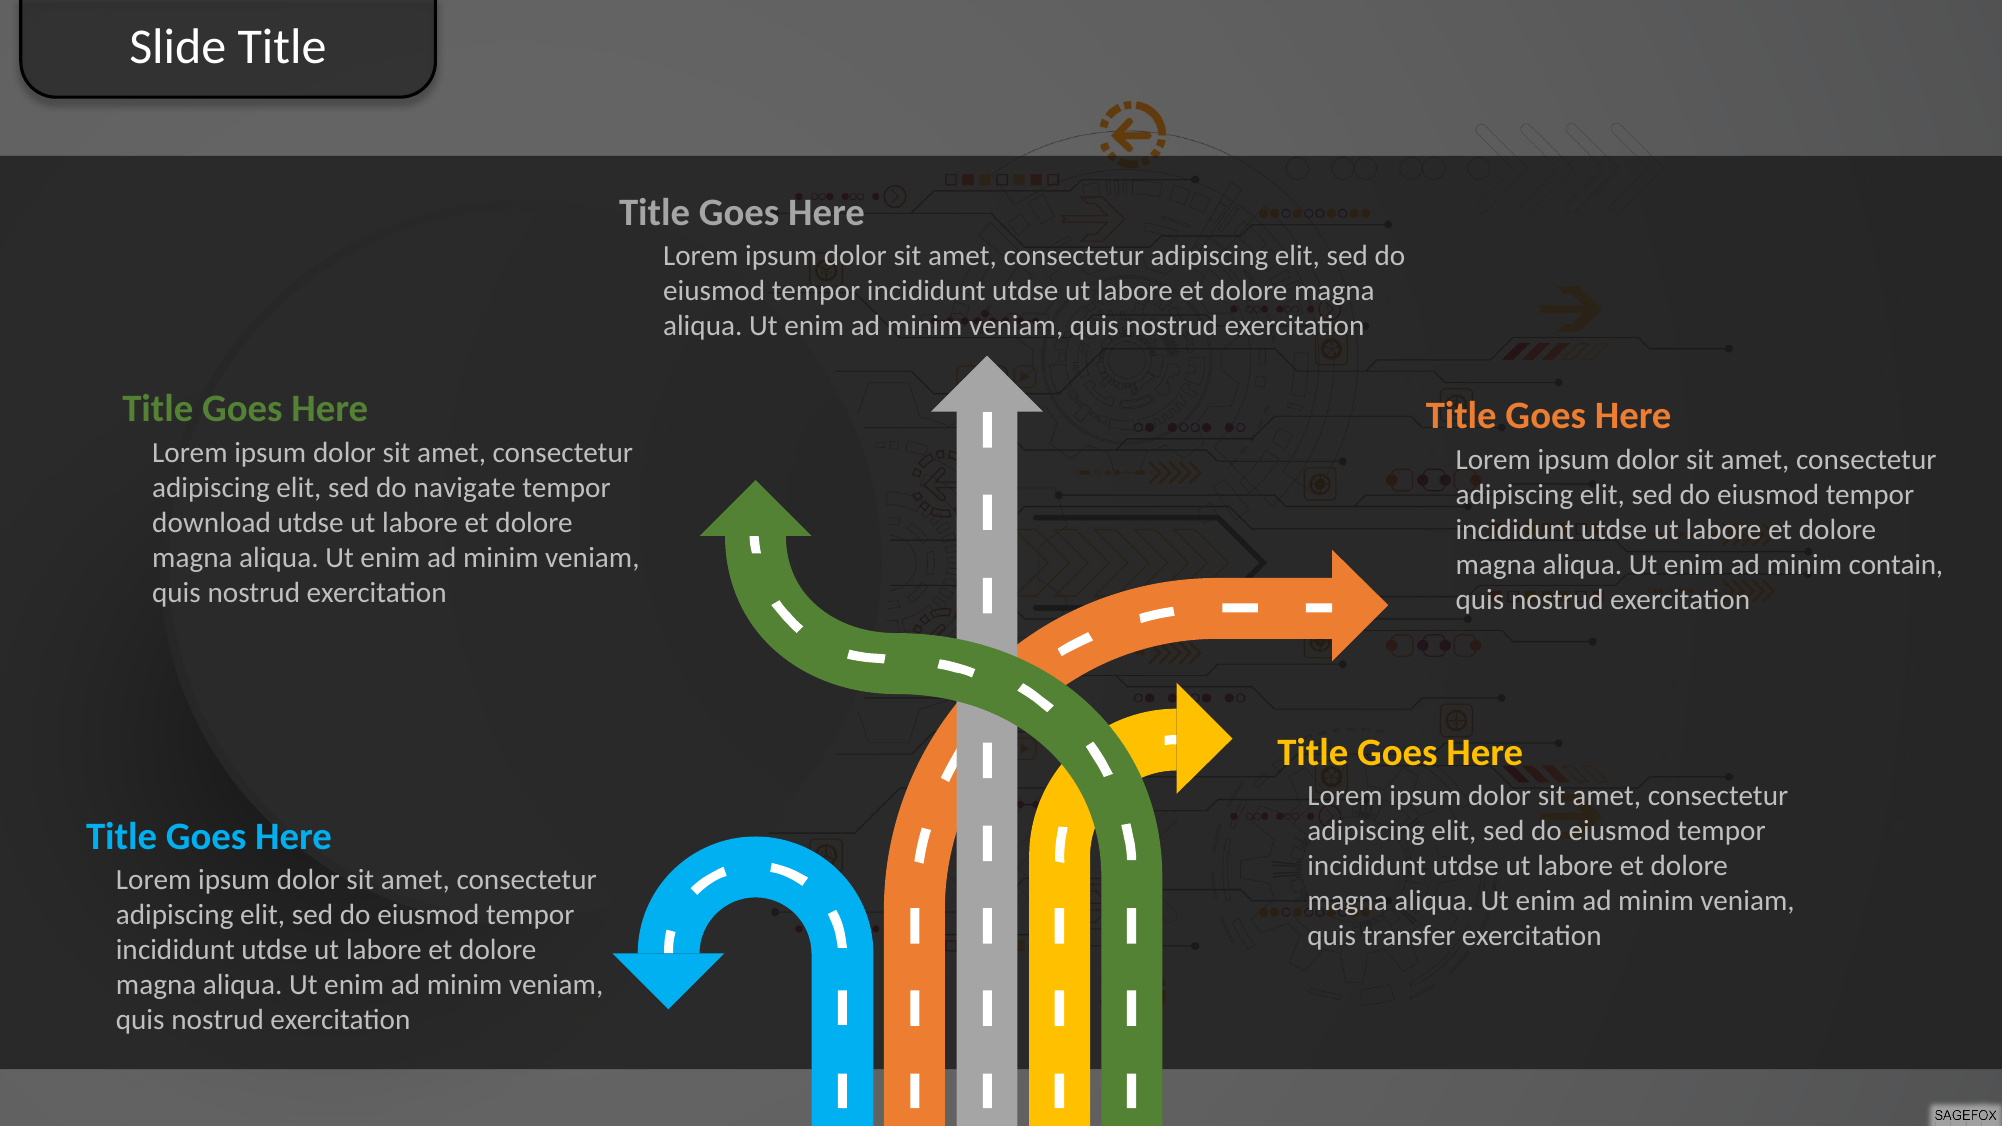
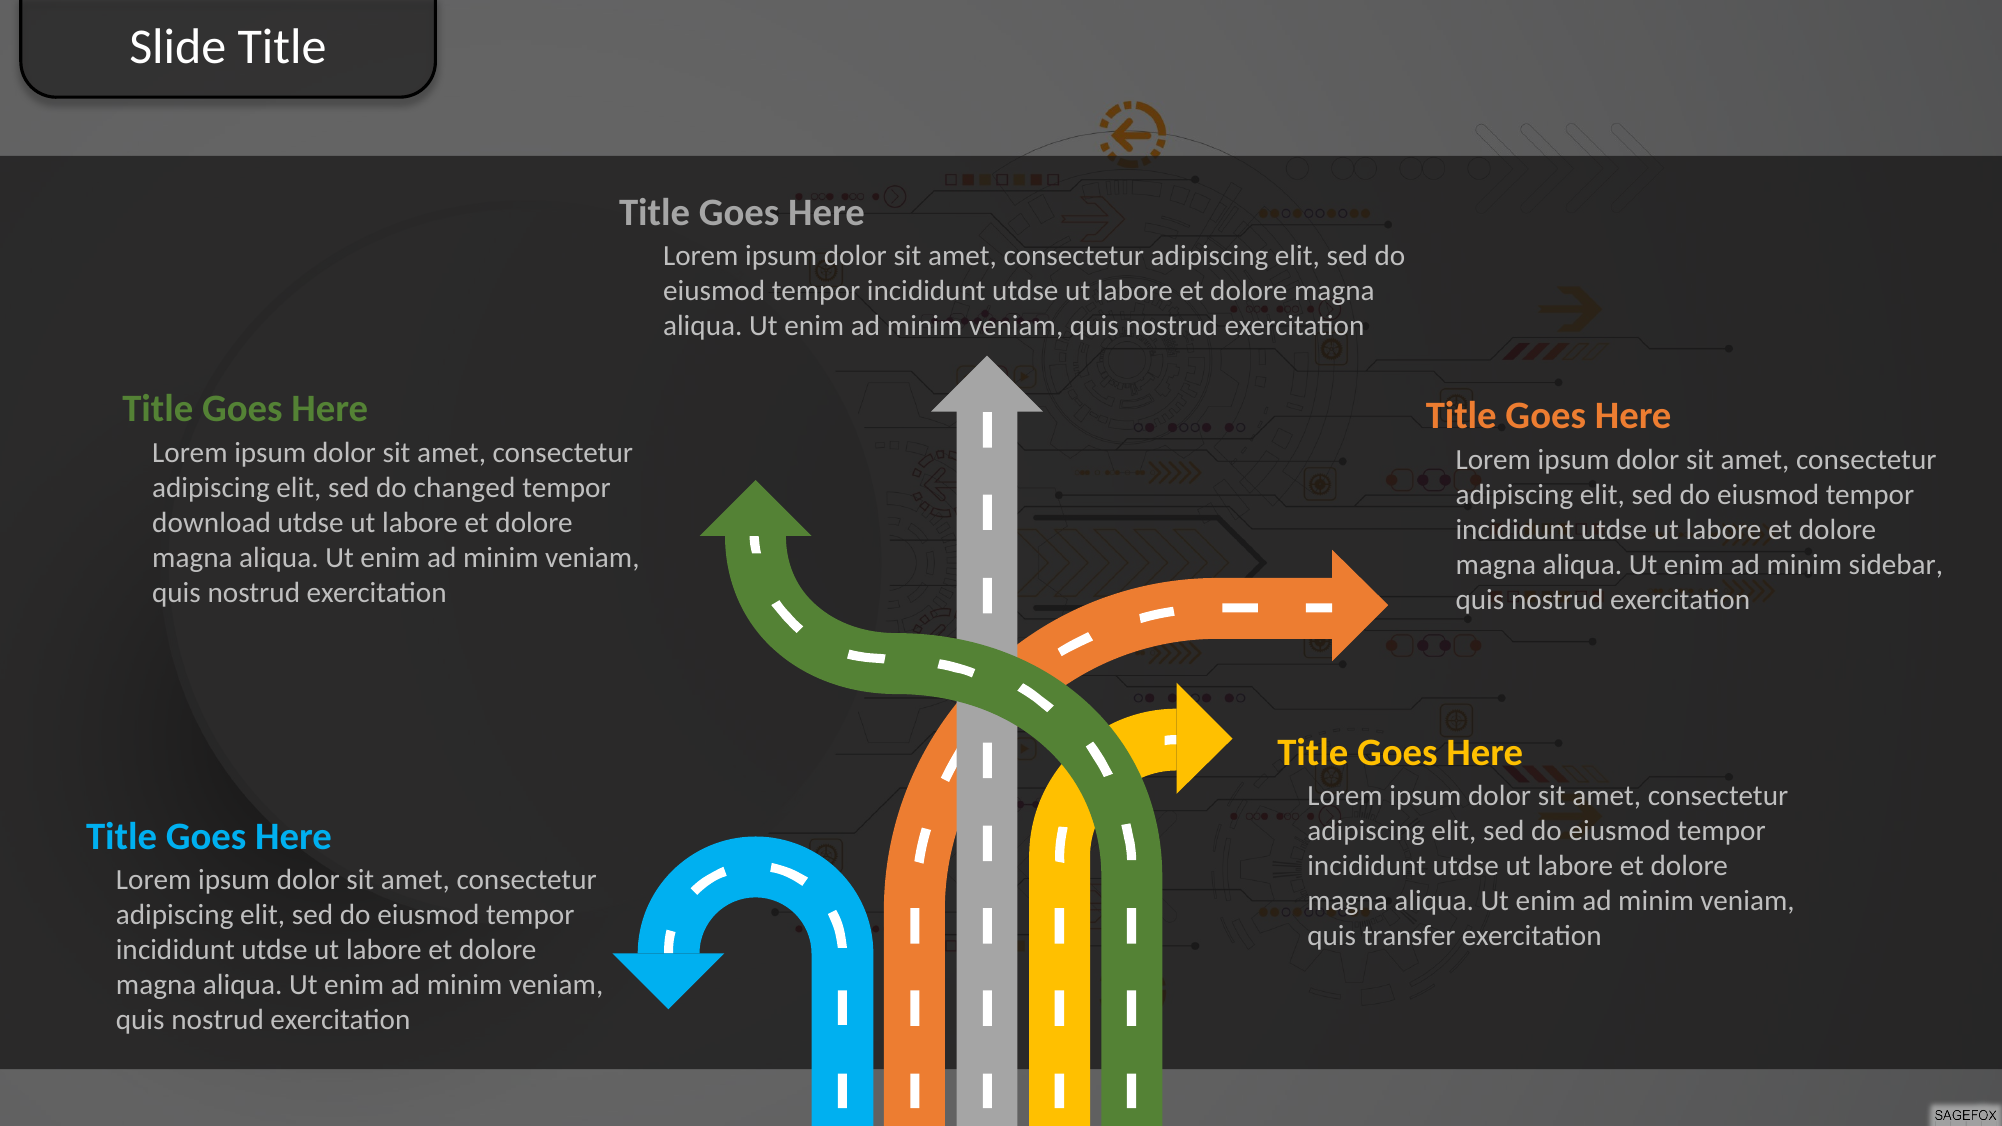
navigate: navigate -> changed
contain: contain -> sidebar
